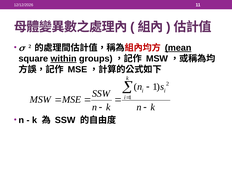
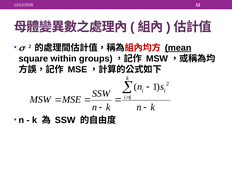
within underline: present -> none
